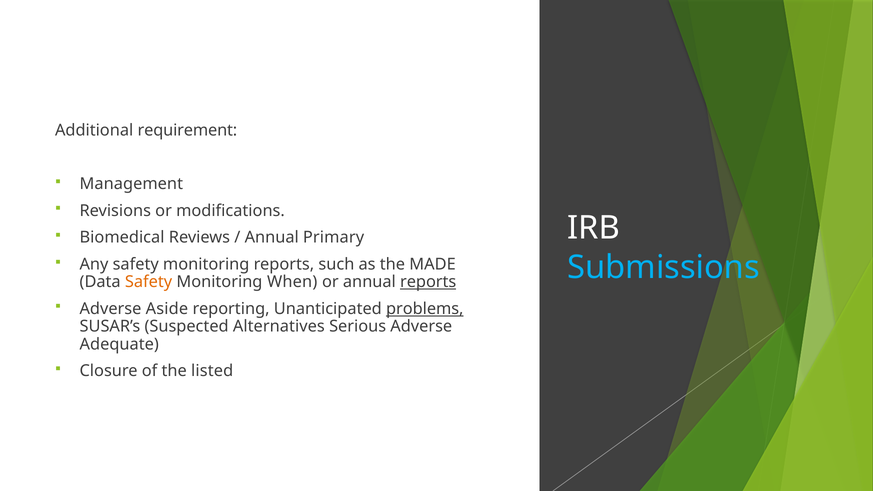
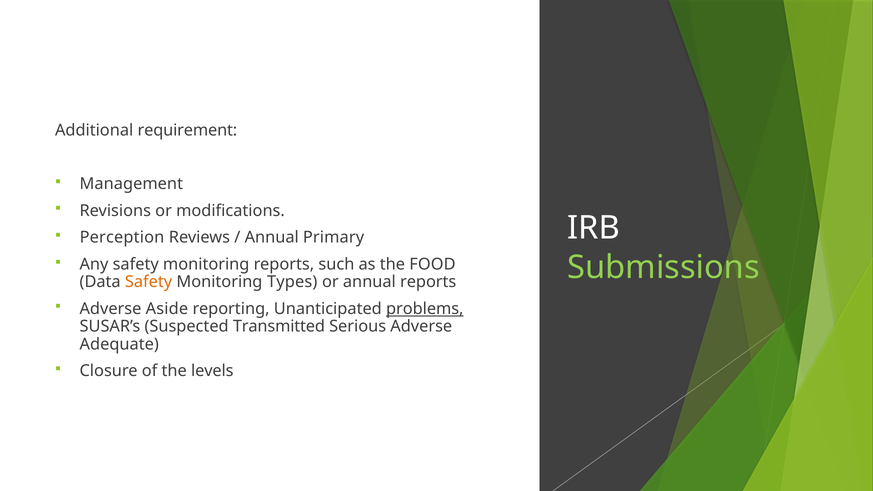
Biomedical: Biomedical -> Perception
MADE: MADE -> FOOD
Submissions colour: light blue -> light green
When: When -> Types
reports at (428, 282) underline: present -> none
Alternatives: Alternatives -> Transmitted
listed: listed -> levels
